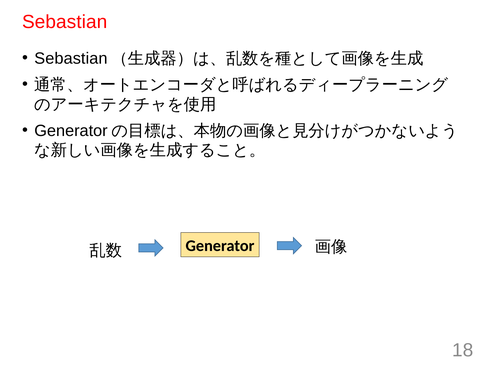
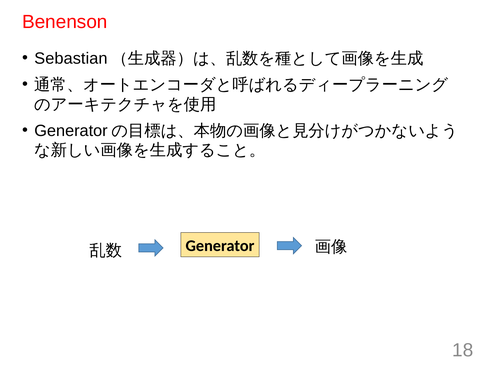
Sebastian at (65, 22): Sebastian -> Benenson
